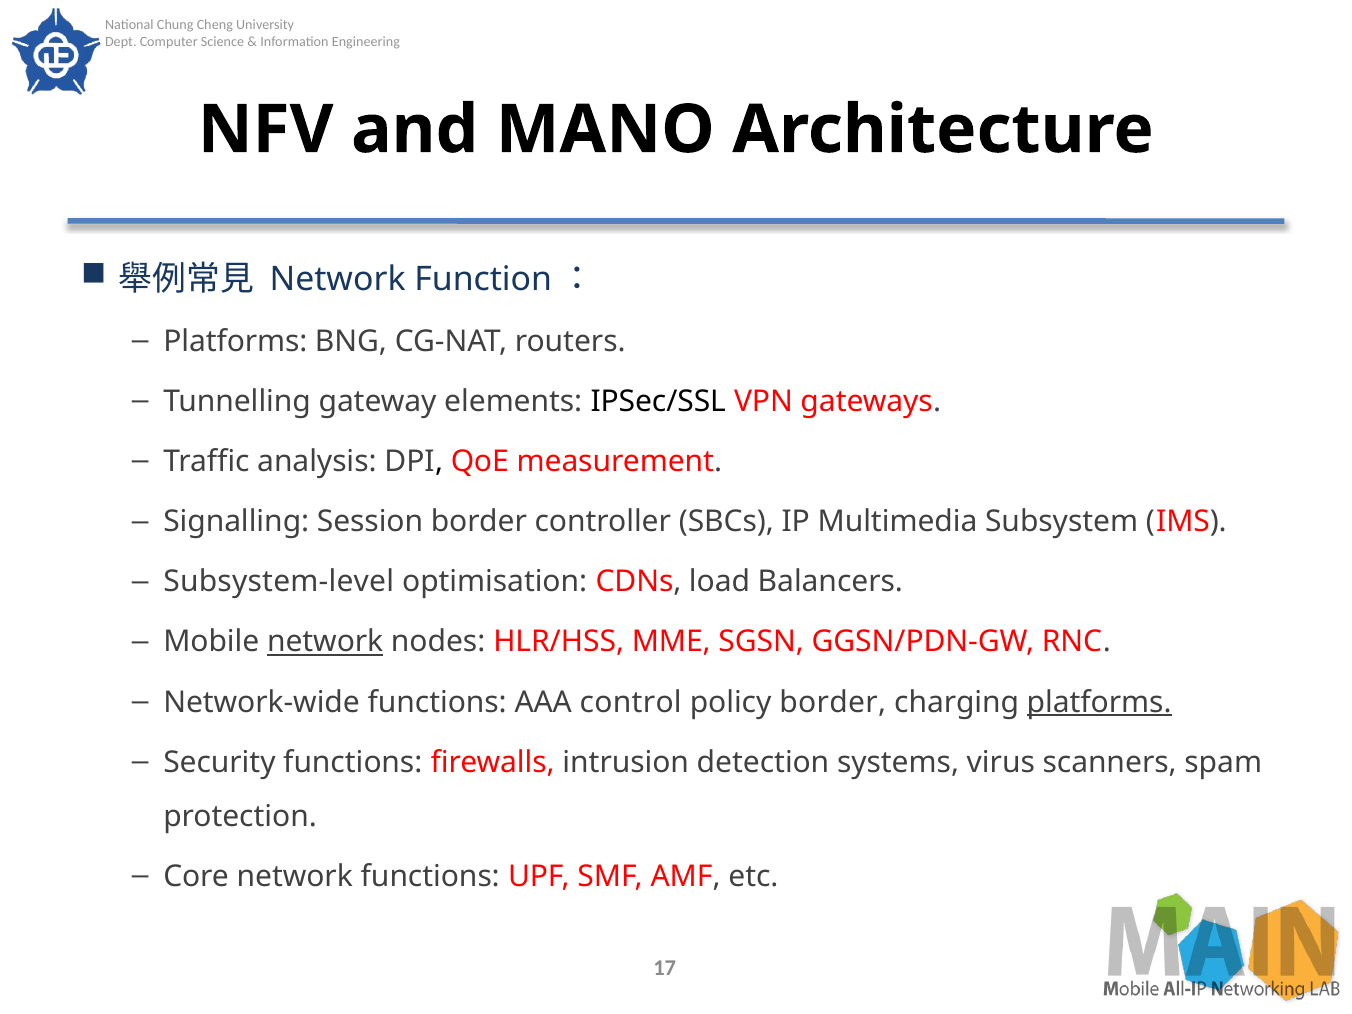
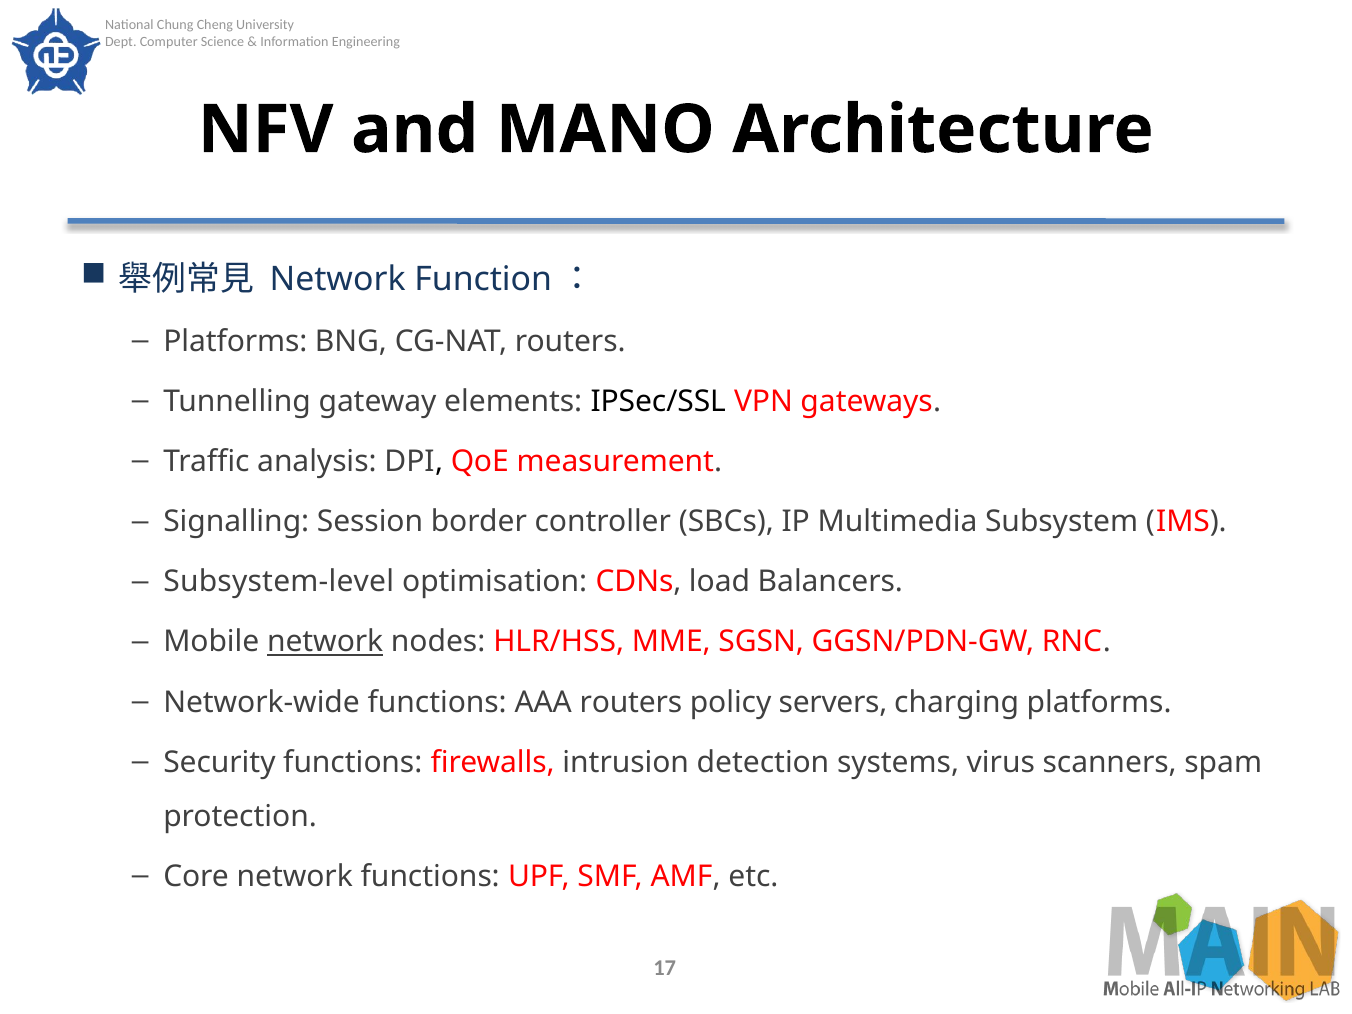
AAA control: control -> routers
policy border: border -> servers
platforms at (1099, 702) underline: present -> none
